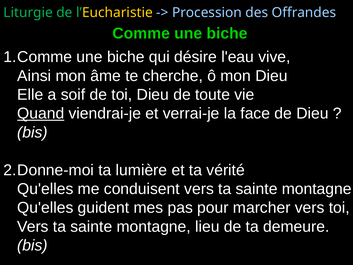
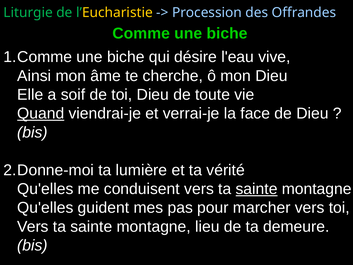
sainte at (257, 189) underline: none -> present
